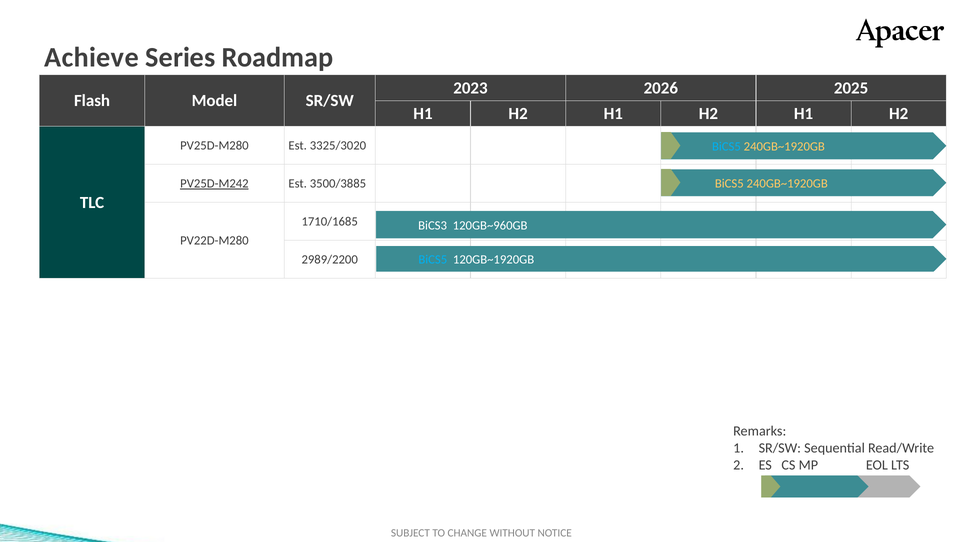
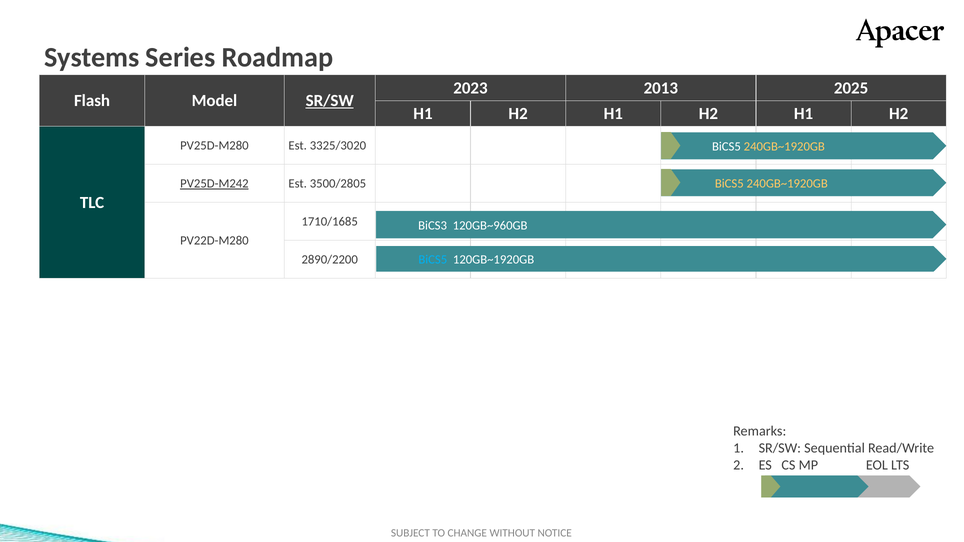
Achieve: Achieve -> Systems
2026: 2026 -> 2013
SR/SW at (330, 101) underline: none -> present
BiCS5 at (726, 147) colour: light blue -> white
3500/3885: 3500/3885 -> 3500/2805
2989/2200: 2989/2200 -> 2890/2200
